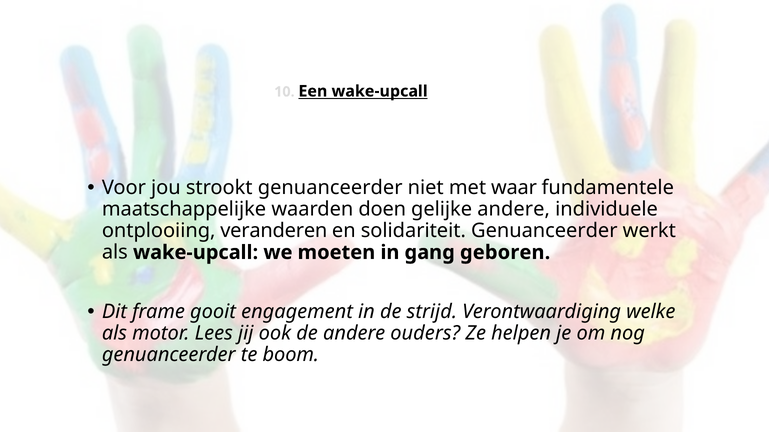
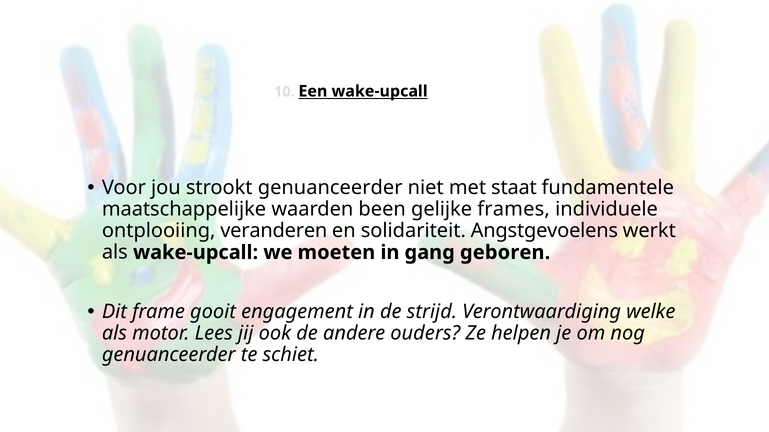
waar: waar -> staat
doen: doen -> been
gelijke andere: andere -> frames
solidariteit Genuanceerder: Genuanceerder -> Angstgevoelens
boom: boom -> schiet
